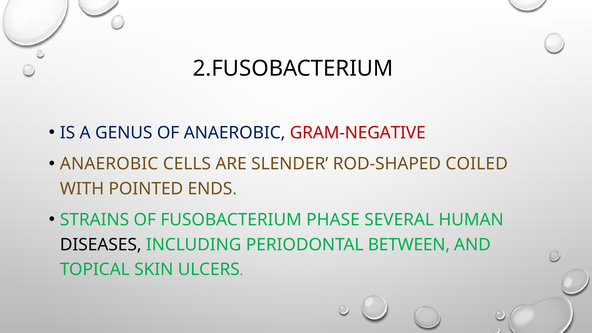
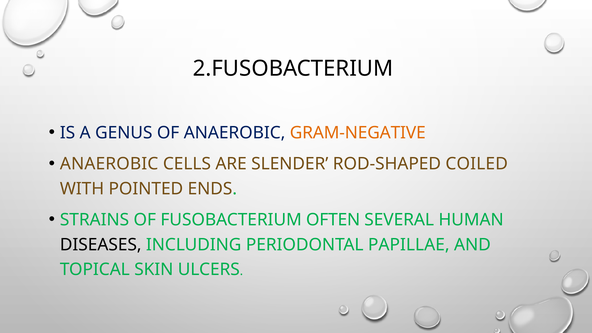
GRAM-NEGATIVE colour: red -> orange
PHASE: PHASE -> OFTEN
BETWEEN: BETWEEN -> PAPILLAE
